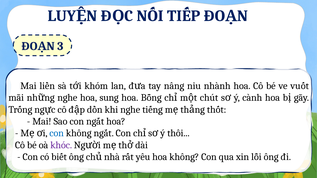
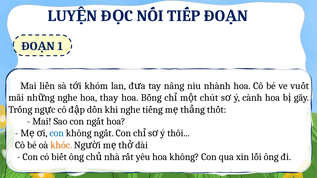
3: 3 -> 1
sung: sung -> thay
khóc colour: purple -> orange
